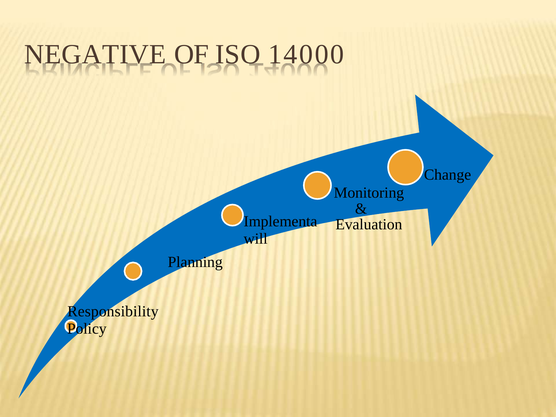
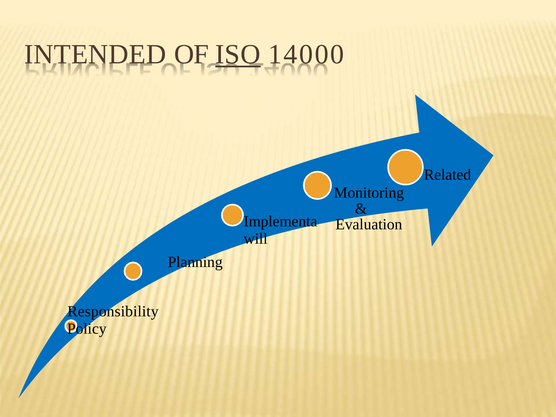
NEGATIVE: NEGATIVE -> INTENDED
ISO underline: none -> present
Change: Change -> Related
